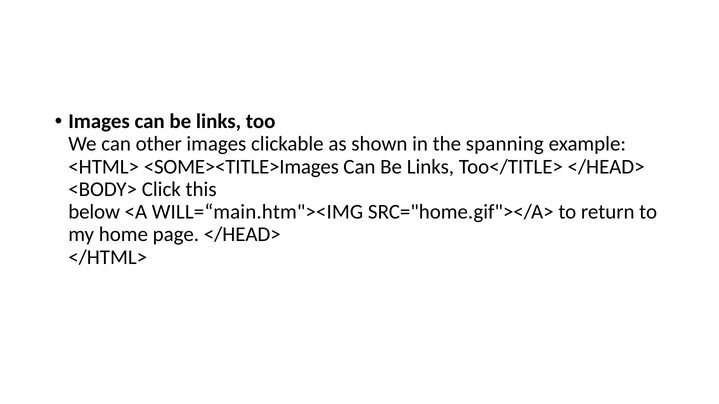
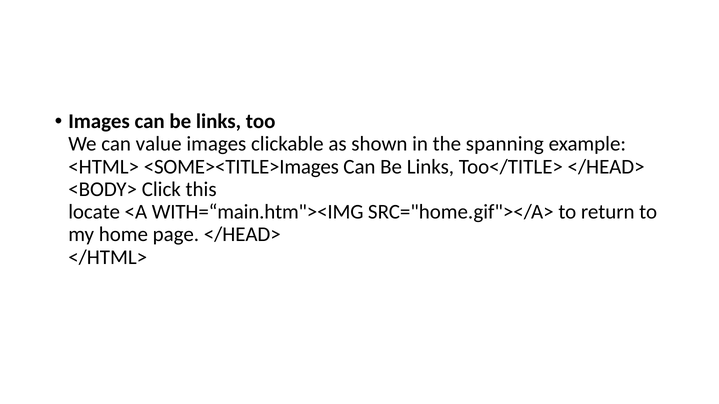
other: other -> value
below: below -> locate
WILL=“main.htm"><IMG: WILL=“main.htm"><IMG -> WITH=“main.htm"><IMG
